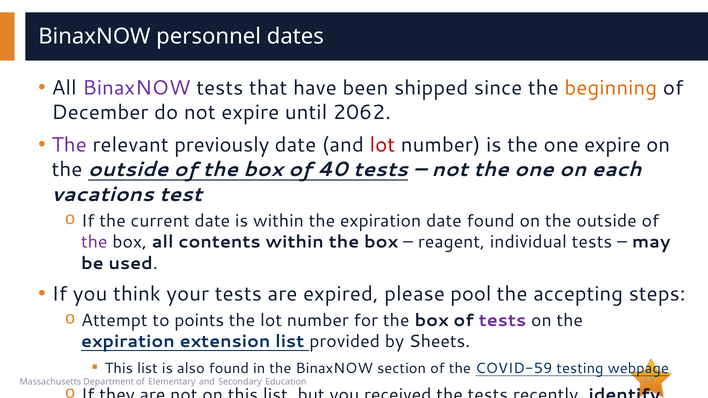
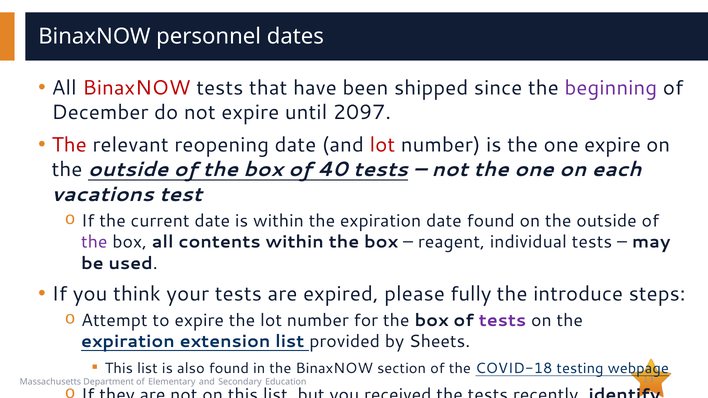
BinaxNOW at (137, 88) colour: purple -> red
beginning colour: orange -> purple
2062: 2062 -> 2097
The at (69, 145) colour: purple -> red
previously: previously -> reopening
pool: pool -> fully
accepting: accepting -> introduce
to points: points -> expire
COVID-59: COVID-59 -> COVID-18
